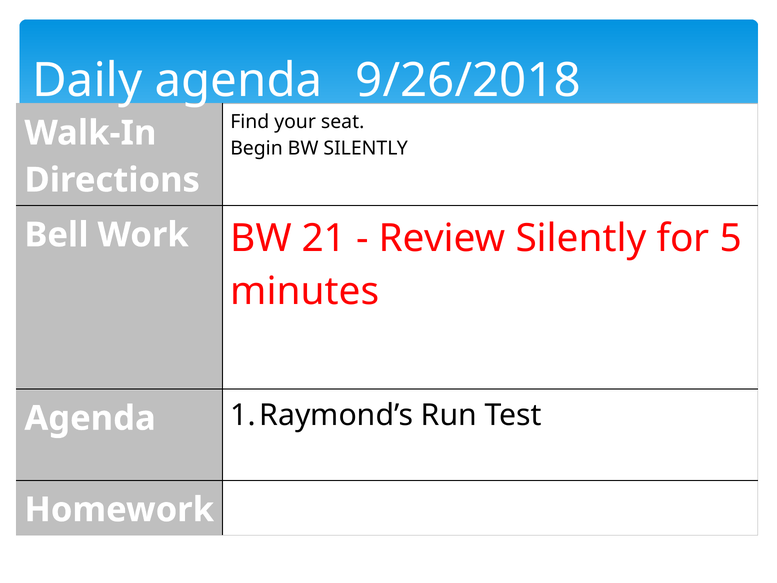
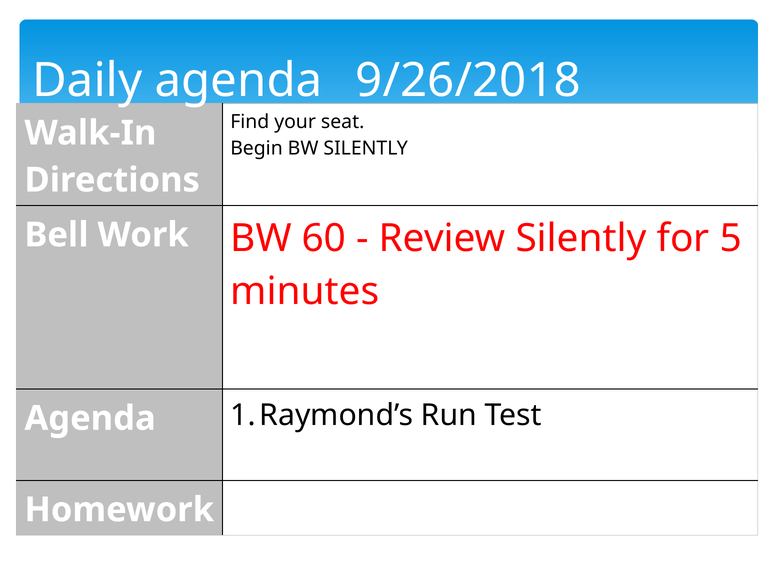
21: 21 -> 60
